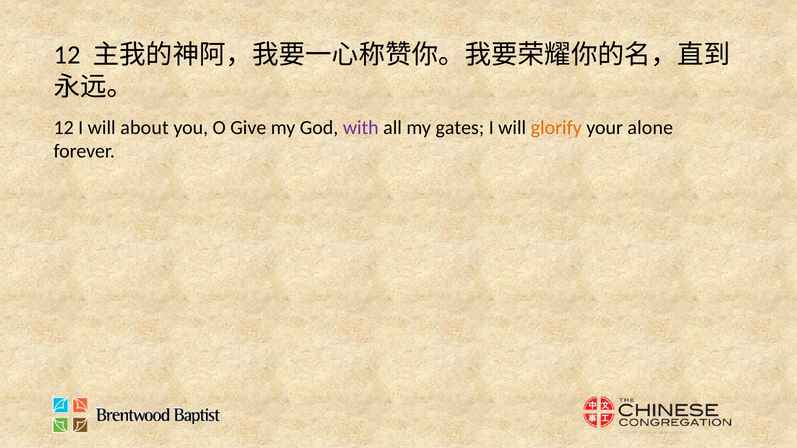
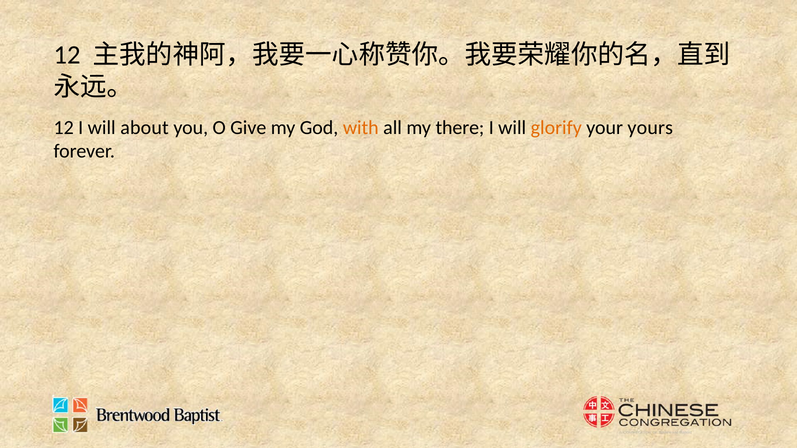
with colour: purple -> orange
gates: gates -> there
alone: alone -> yours
